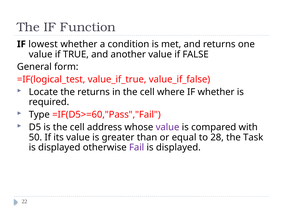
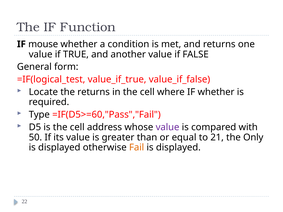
lowest: lowest -> mouse
28: 28 -> 21
Task: Task -> Only
Fail colour: purple -> orange
